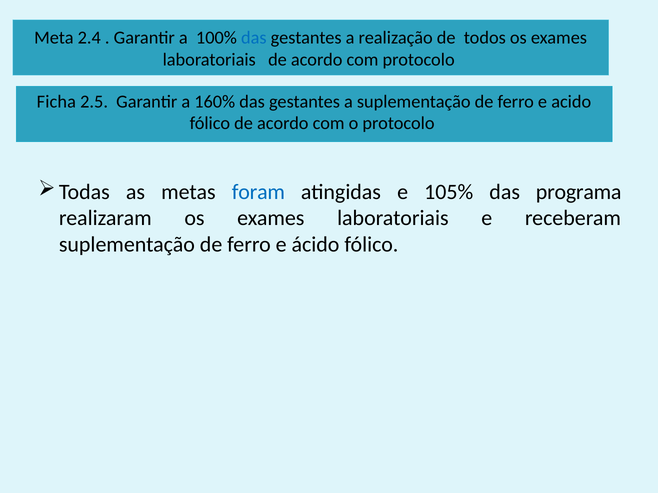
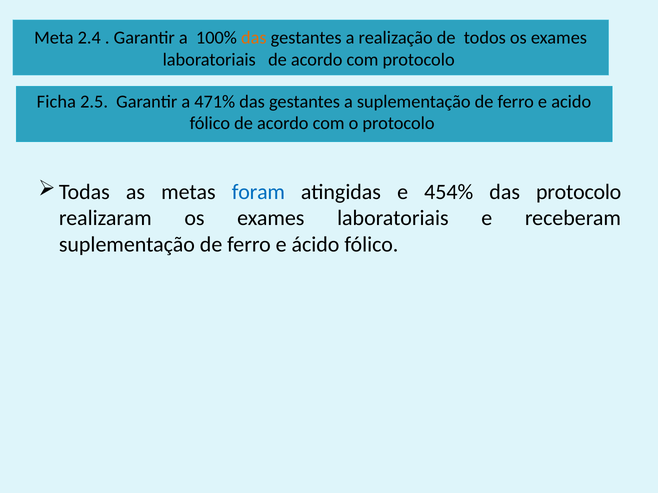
das at (254, 38) colour: blue -> orange
160%: 160% -> 471%
105%: 105% -> 454%
das programa: programa -> protocolo
